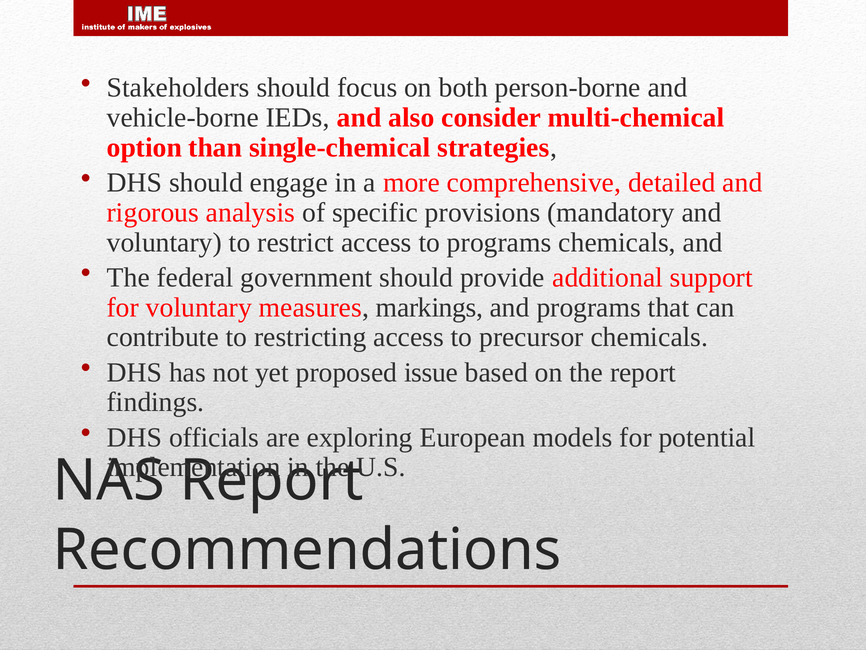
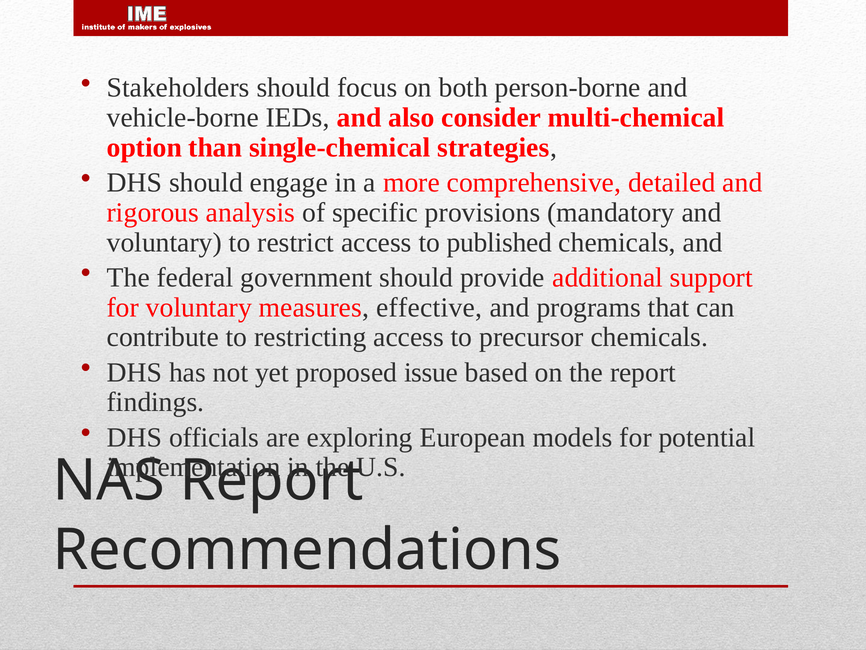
to programs: programs -> published
markings: markings -> effective
